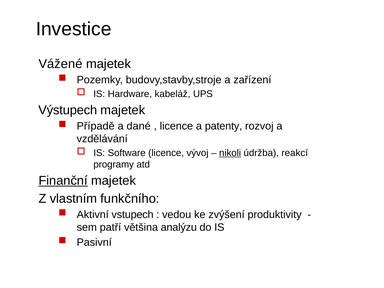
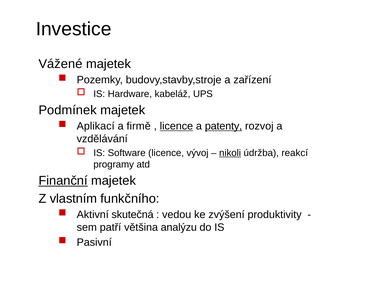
Výstupech: Výstupech -> Podmínek
Případě: Případě -> Aplikací
dané: dané -> firmě
licence at (176, 126) underline: none -> present
patenty underline: none -> present
vstupech: vstupech -> skutečná
